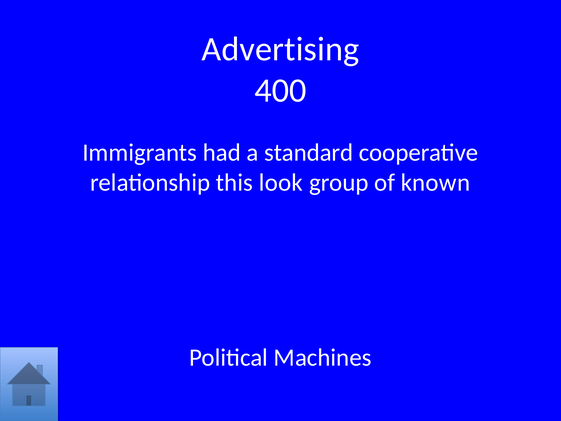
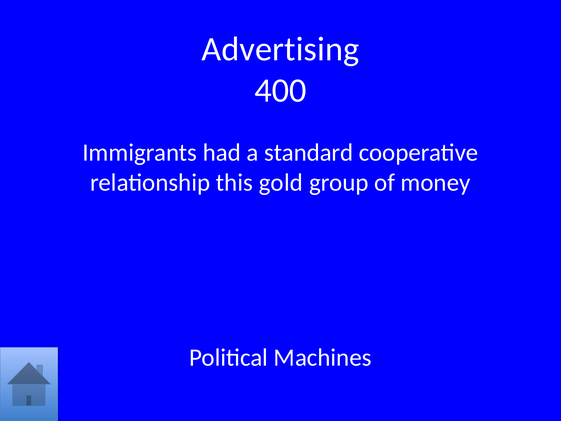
look: look -> gold
known: known -> money
